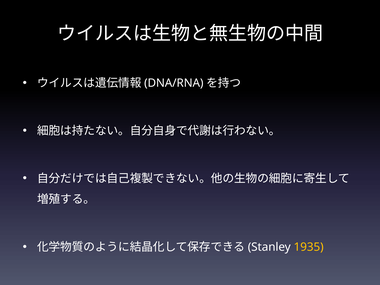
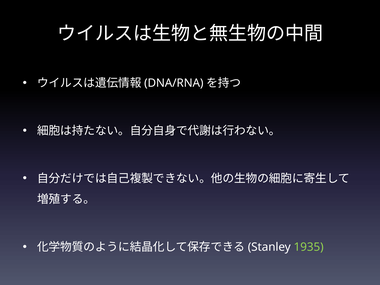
1935 colour: yellow -> light green
